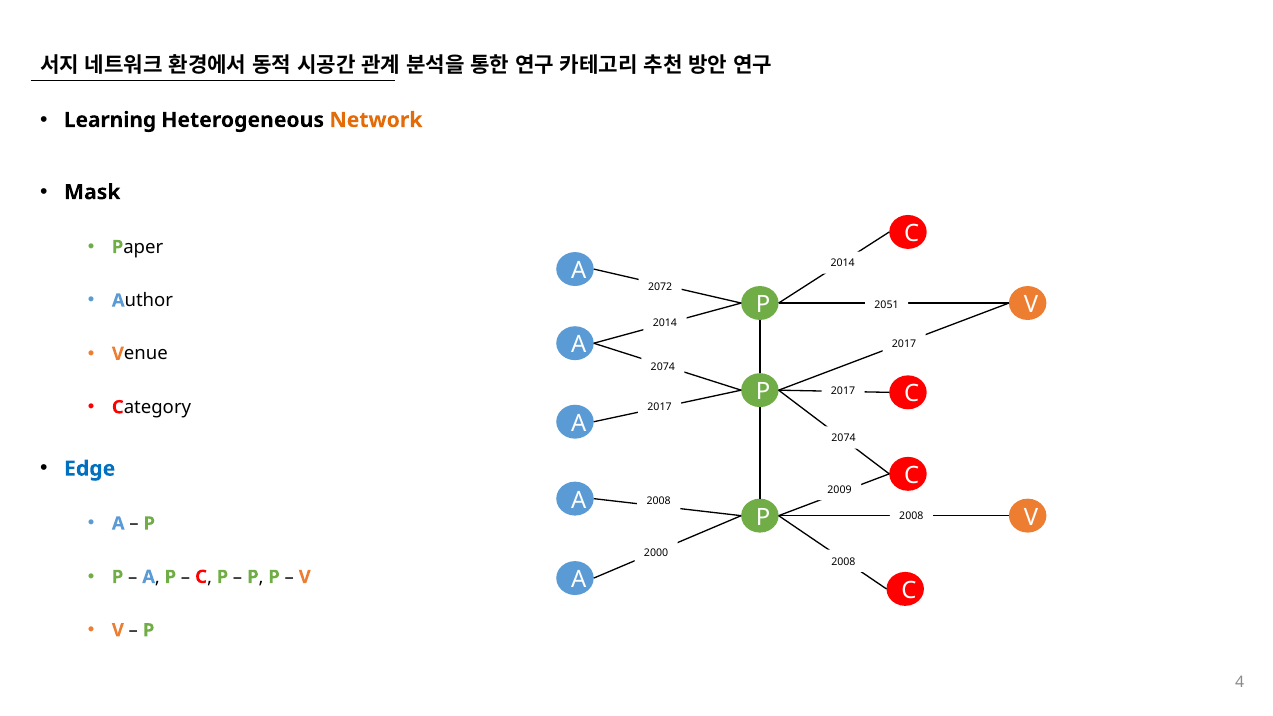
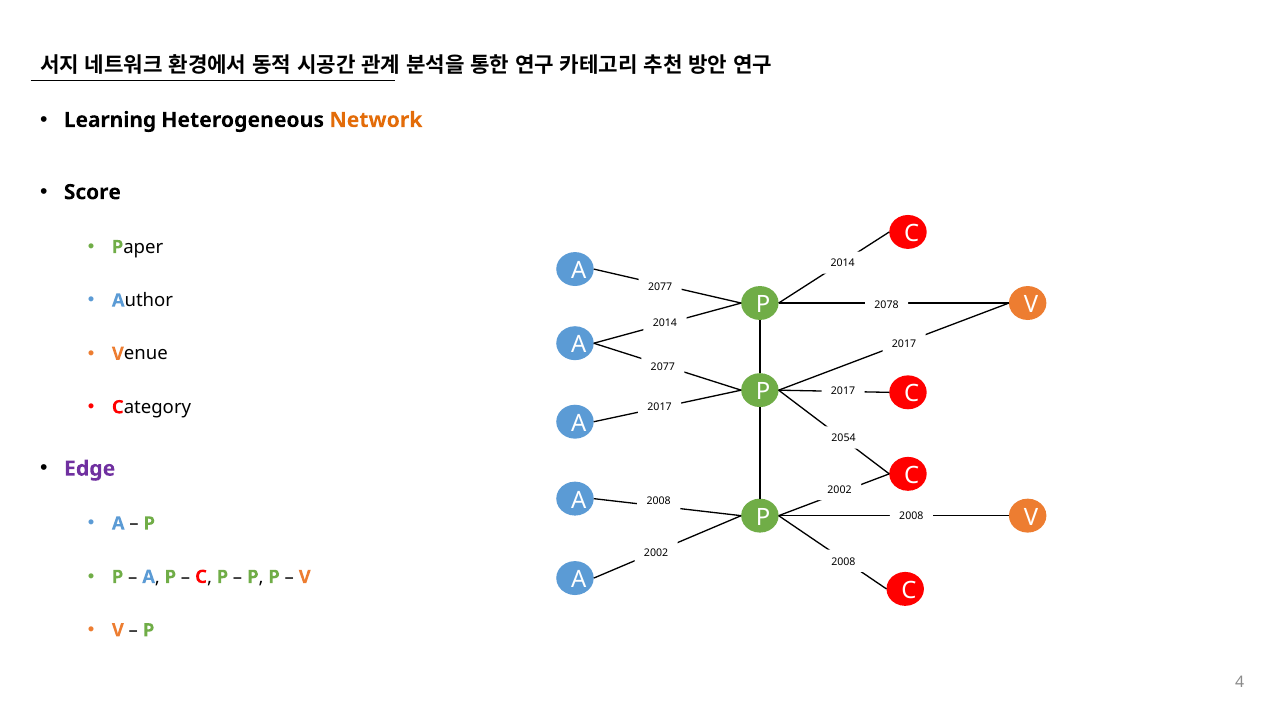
Mask: Mask -> Score
2072 at (660, 287): 2072 -> 2077
2051: 2051 -> 2078
2074 at (663, 367): 2074 -> 2077
2074 at (844, 438): 2074 -> 2054
Edge colour: blue -> purple
2009 at (840, 490): 2009 -> 2002
2000 at (656, 553): 2000 -> 2002
